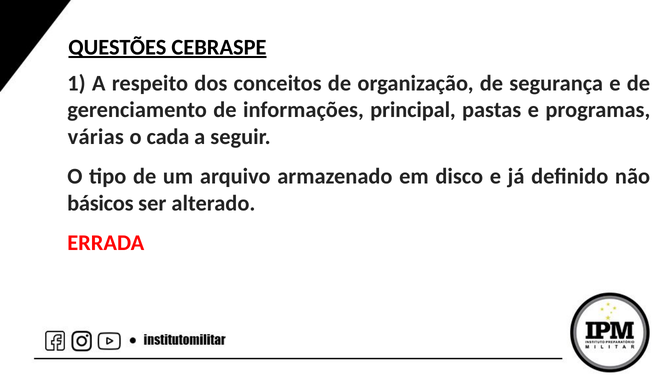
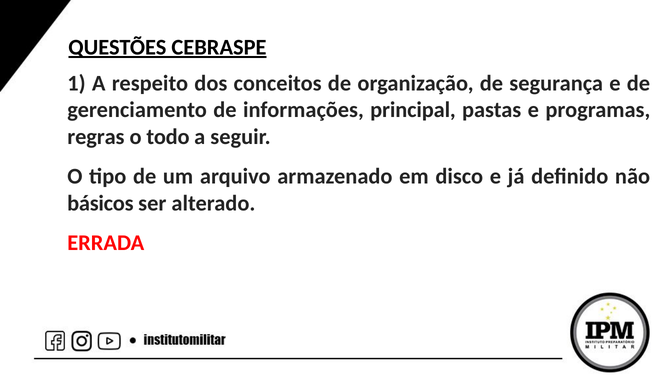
várias: várias -> regras
cada: cada -> todo
